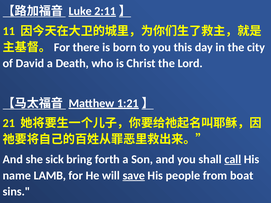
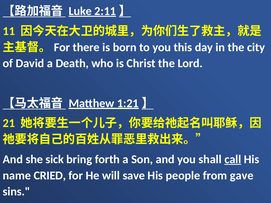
LAMB: LAMB -> CRIED
save underline: present -> none
boat: boat -> gave
